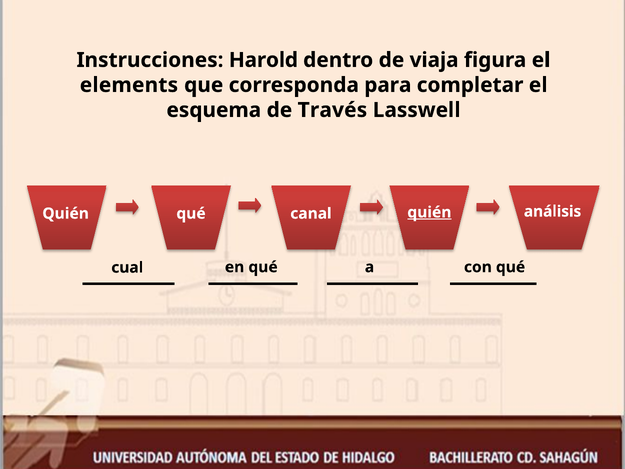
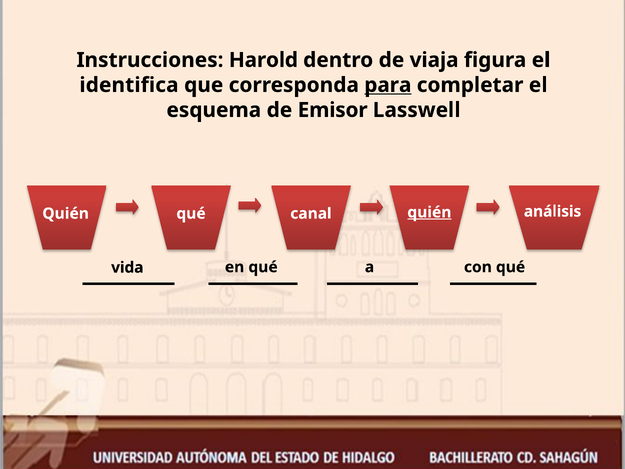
elements: elements -> identifica
para underline: none -> present
Través: Través -> Emisor
cual: cual -> vida
